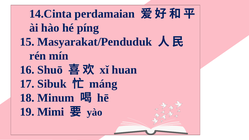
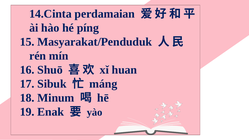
Mimi: Mimi -> Enak
